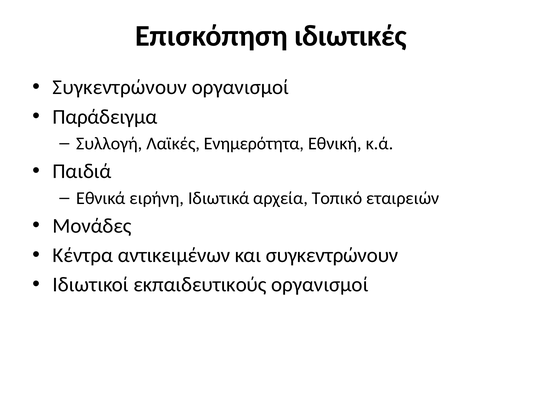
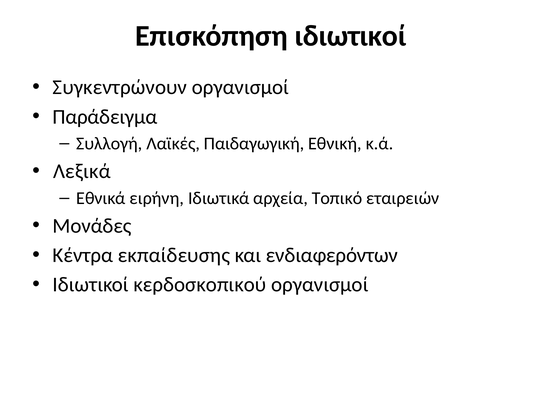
Επισκόπηση ιδιωτικές: ιδιωτικές -> ιδιωτικοί
Ενημερότητα: Ενημερότητα -> Παιδαγωγική
Παιδιά: Παιδιά -> Λεξικά
αντικειμένων: αντικειμένων -> εκπαίδευσης
και συγκεντρώνουν: συγκεντρώνουν -> ενδιαφερόντων
εκπαιδευτικούς: εκπαιδευτικούς -> κερδοσκοπικού
